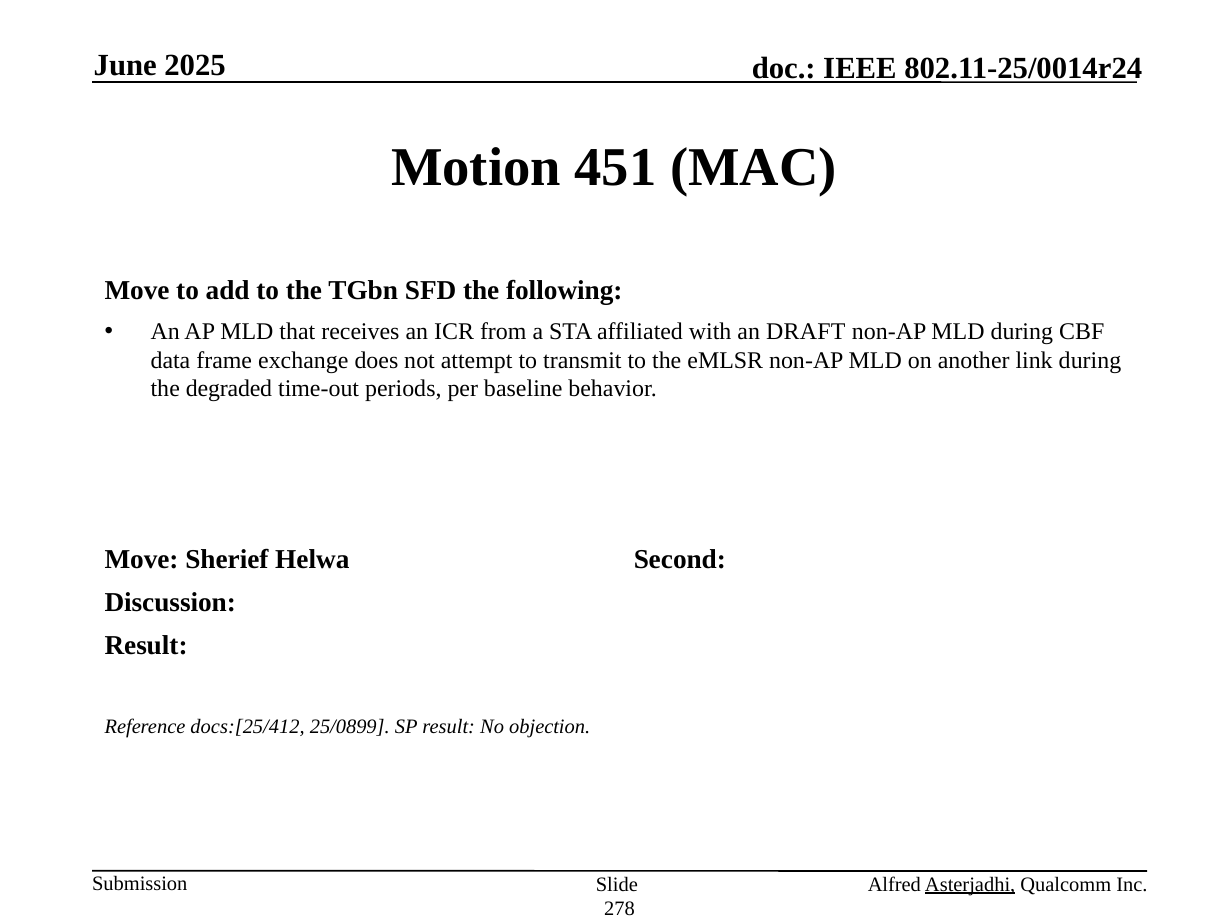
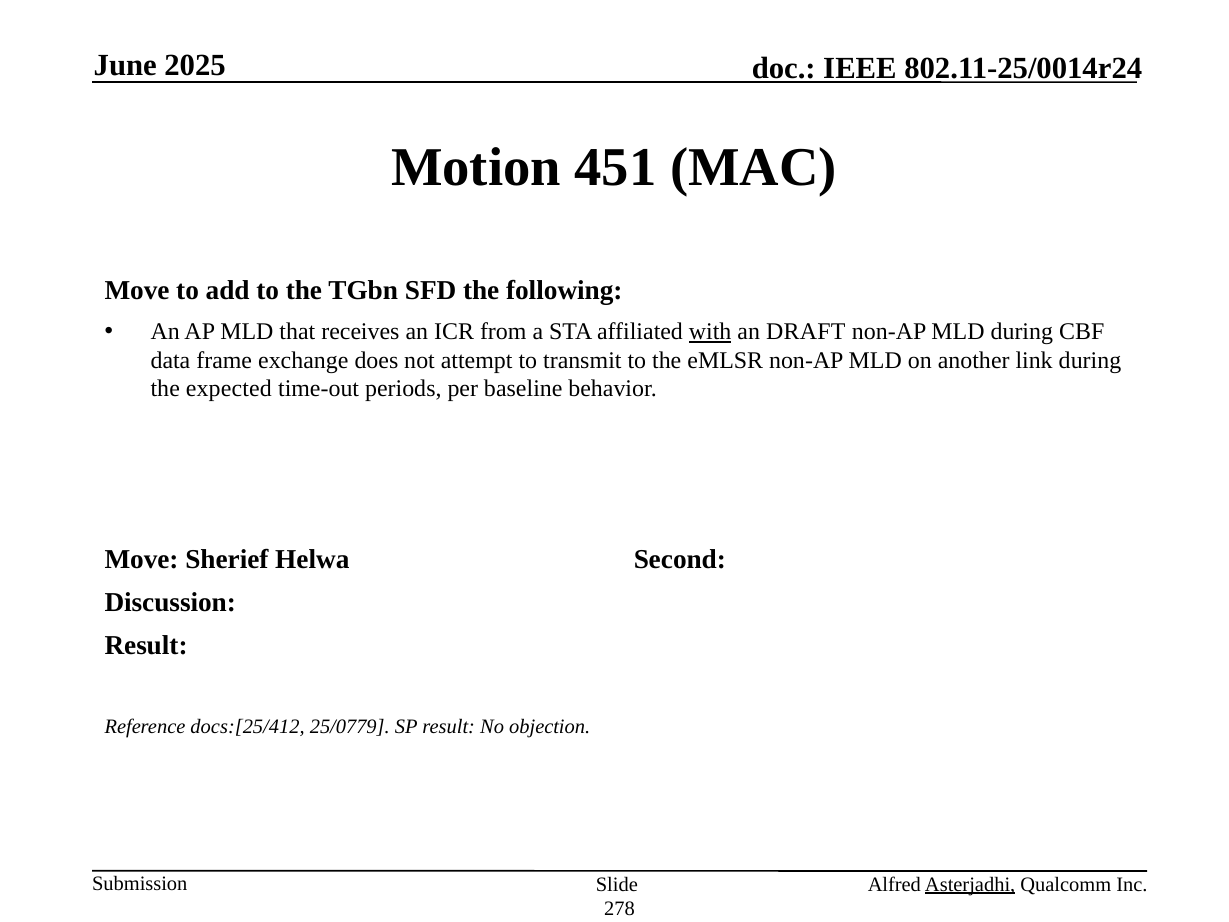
with underline: none -> present
degraded: degraded -> expected
25/0899: 25/0899 -> 25/0779
